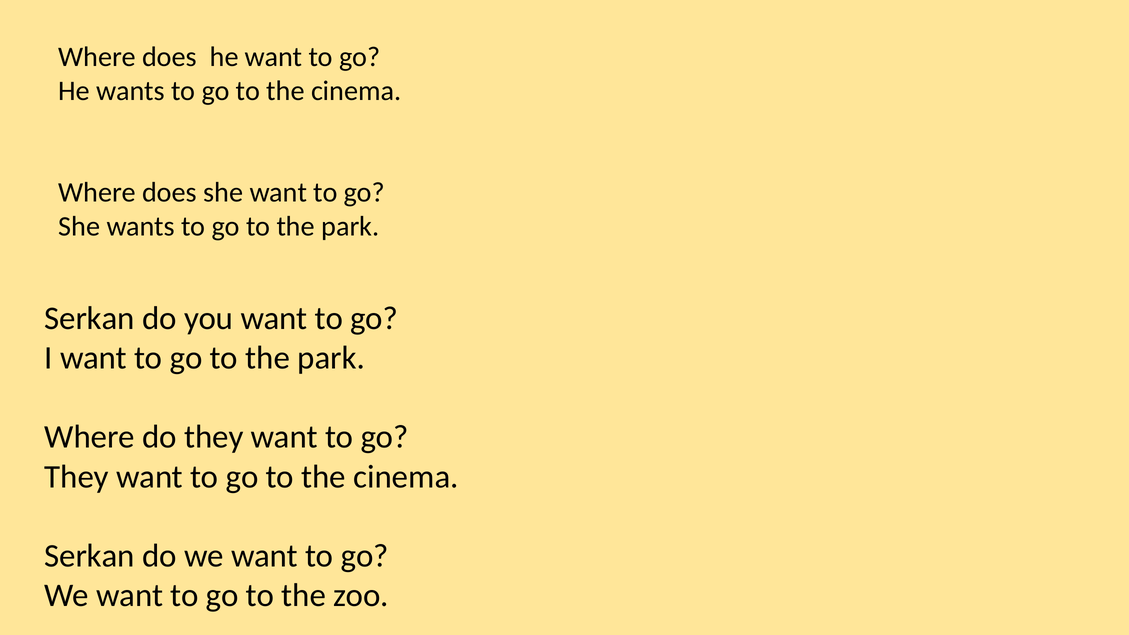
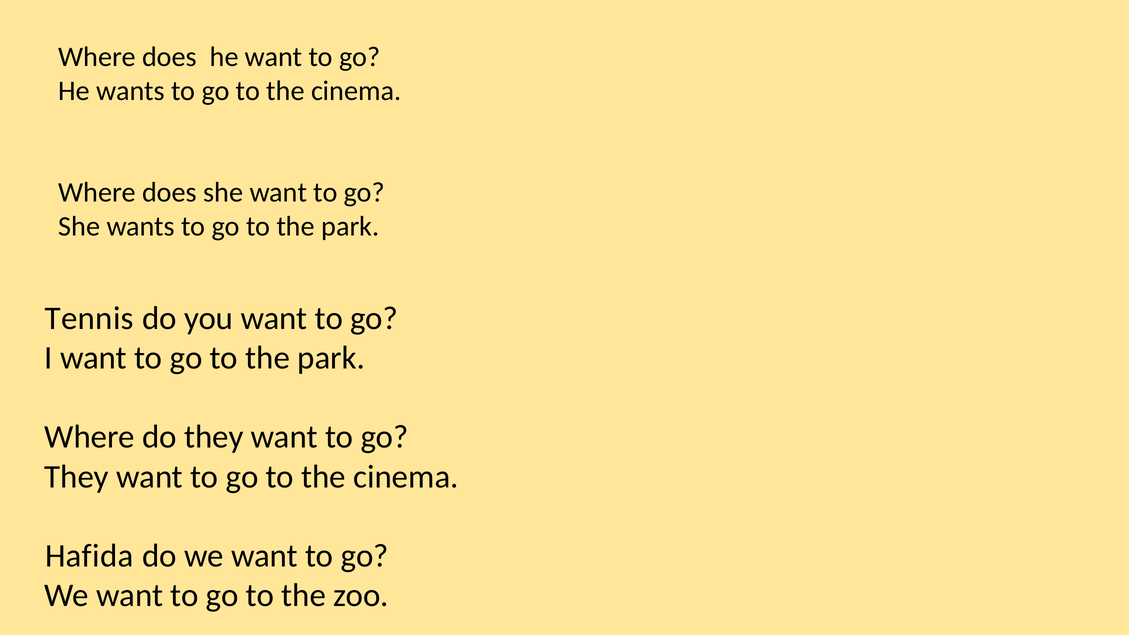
Serkan at (90, 319): Serkan -> Tennis
Serkan at (90, 556): Serkan -> Hafida
